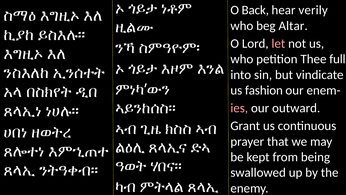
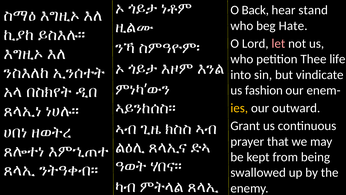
verily: verily -> stand
Altar: Altar -> Hate
full: full -> life
ies colour: pink -> yellow
